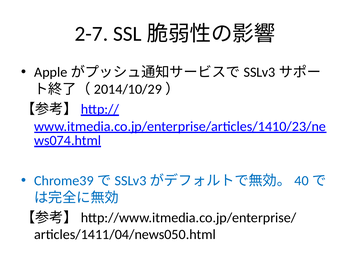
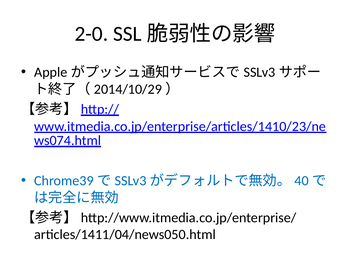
2-7: 2-7 -> 2-0
